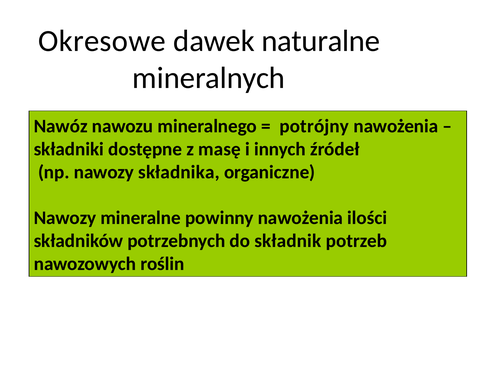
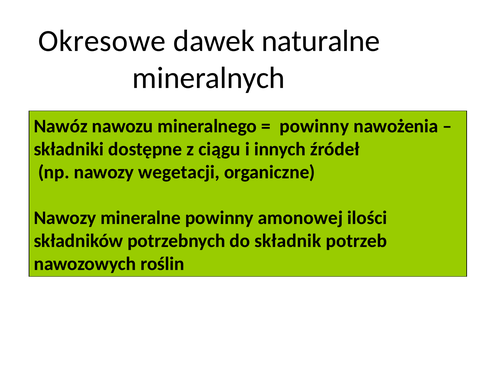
potrójny at (314, 126): potrójny -> powinny
masę: masę -> ciągu
składnika: składnika -> wegetacji
powinny nawożenia: nawożenia -> amonowej
